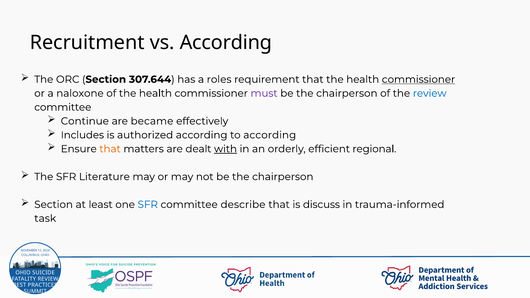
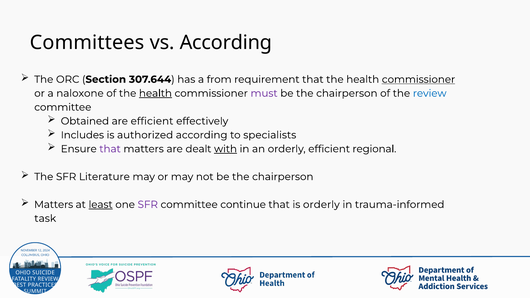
Recruitment: Recruitment -> Committees
roles: roles -> from
health at (155, 93) underline: none -> present
Continue: Continue -> Obtained
are became: became -> efficient
to according: according -> specialists
that at (110, 149) colour: orange -> purple
Section at (54, 205): Section -> Matters
least underline: none -> present
SFR at (148, 205) colour: blue -> purple
describe: describe -> continue
is discuss: discuss -> orderly
